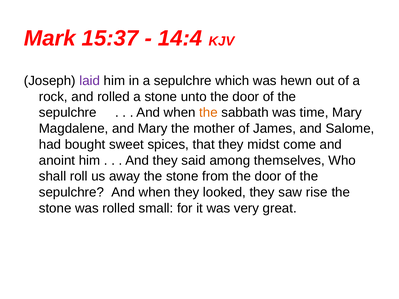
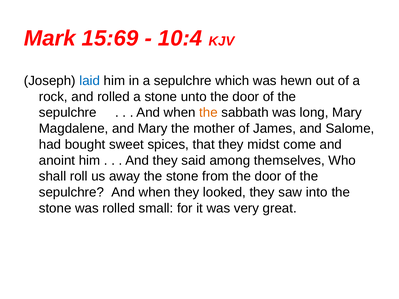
15:37: 15:37 -> 15:69
14:4: 14:4 -> 10:4
laid colour: purple -> blue
time: time -> long
rise: rise -> into
